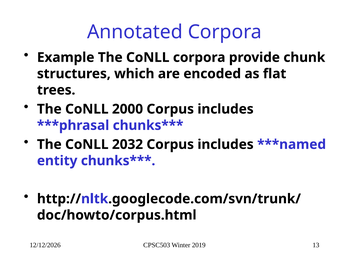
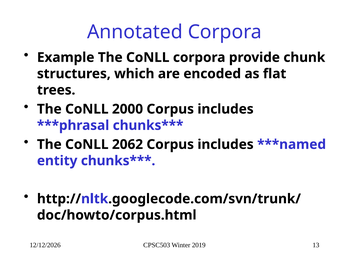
2032: 2032 -> 2062
